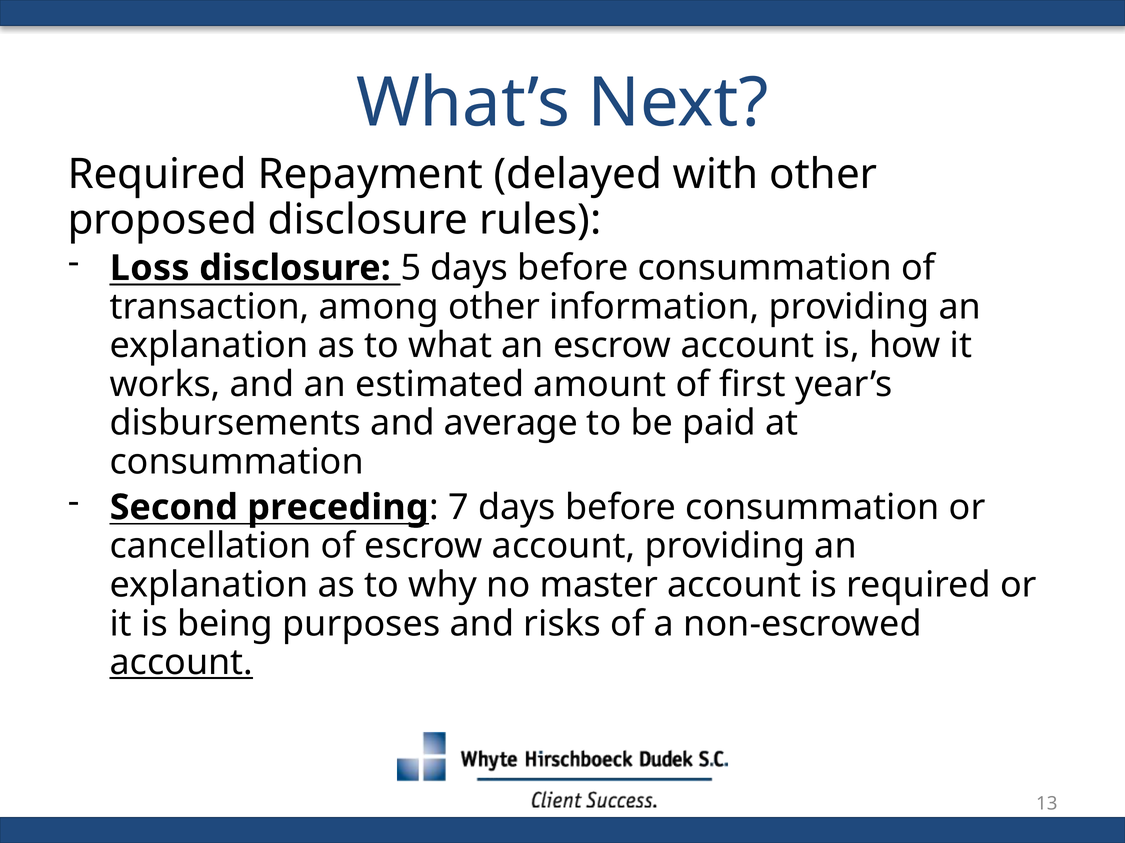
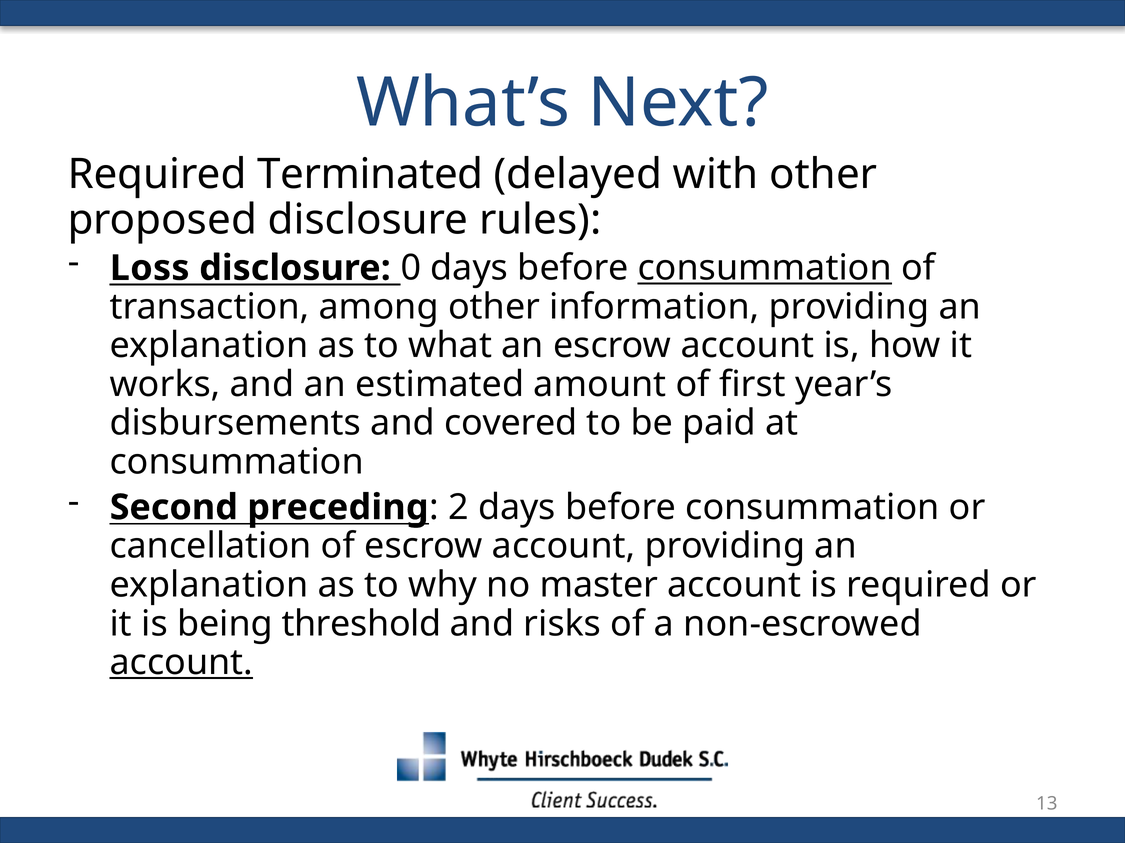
Repayment: Repayment -> Terminated
5: 5 -> 0
consummation at (765, 268) underline: none -> present
average: average -> covered
7: 7 -> 2
purposes: purposes -> threshold
